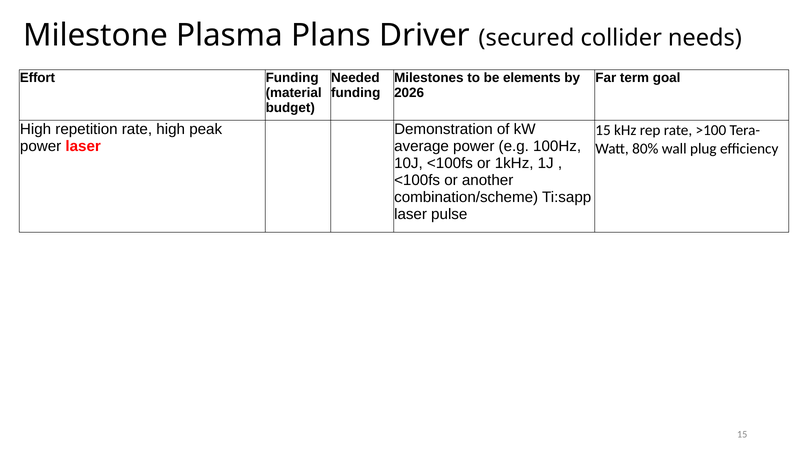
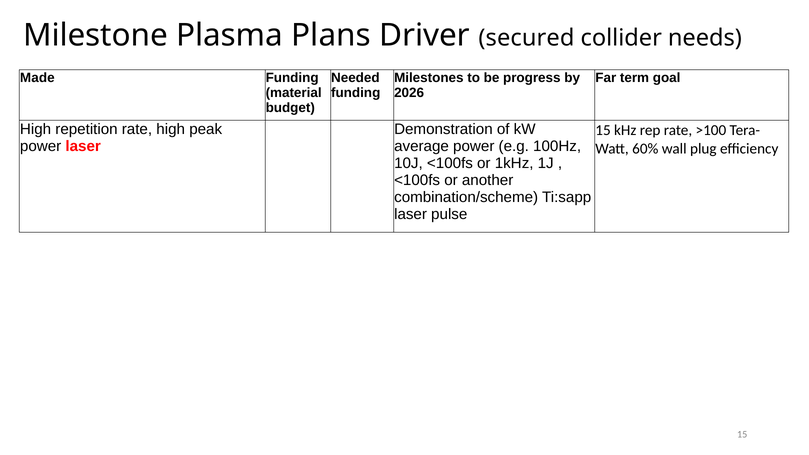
Effort: Effort -> Made
elements: elements -> progress
80%: 80% -> 60%
